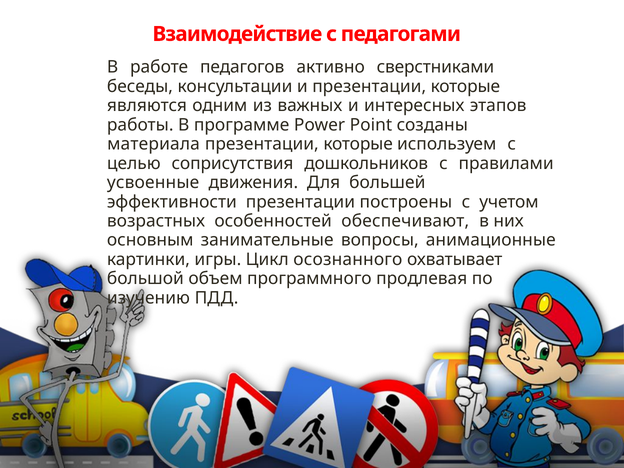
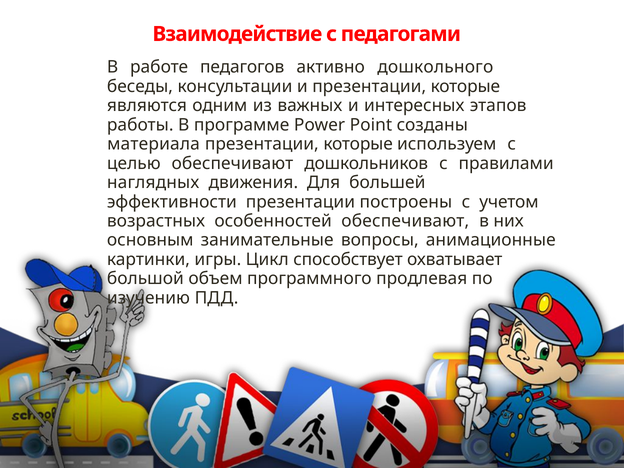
сверстниками: сверстниками -> дошкольного
целью соприсутствия: соприсутствия -> обеспечивают
усвоенные: усвоенные -> наглядных
осознанного: осознанного -> способствует
